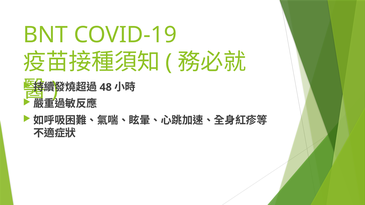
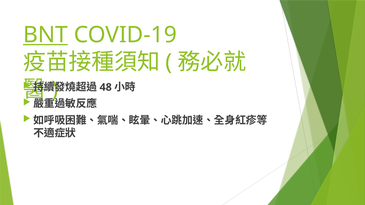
BNT underline: none -> present
